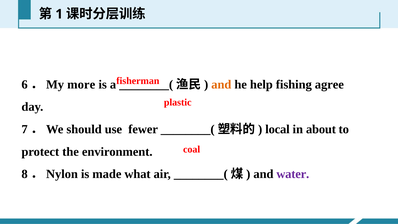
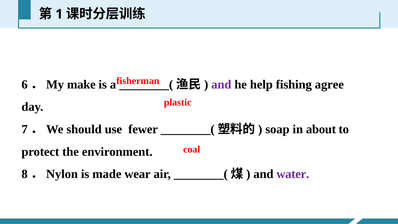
more: more -> make
and at (221, 84) colour: orange -> purple
local: local -> soap
what: what -> wear
